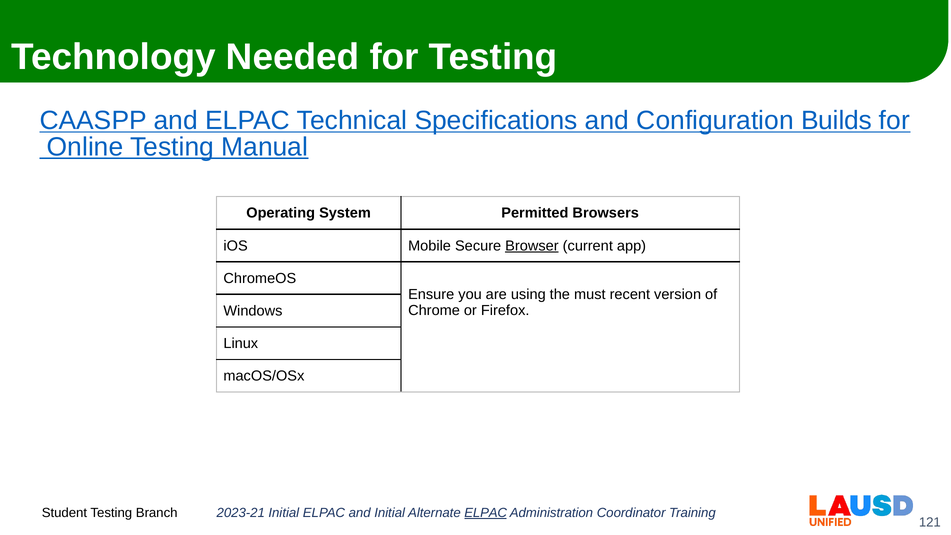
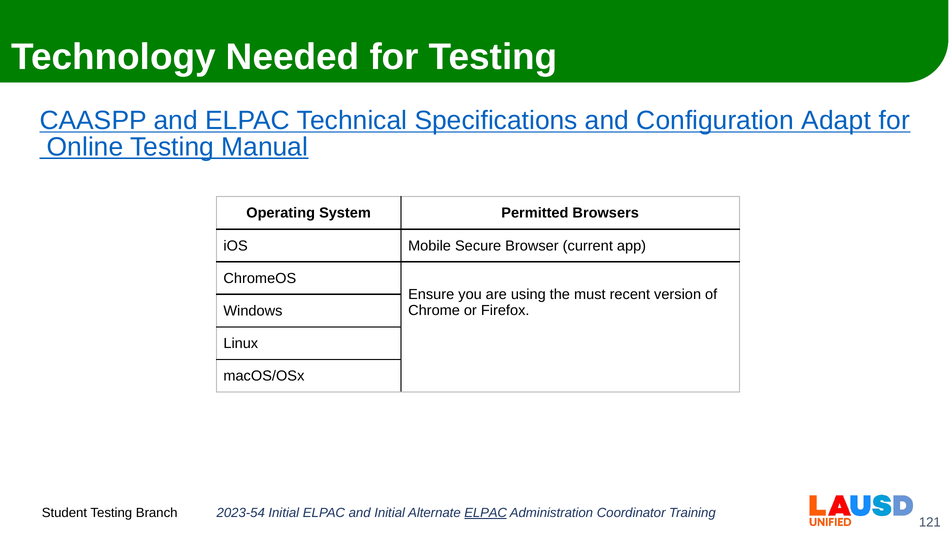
Builds: Builds -> Adapt
Browser underline: present -> none
2023-21: 2023-21 -> 2023-54
